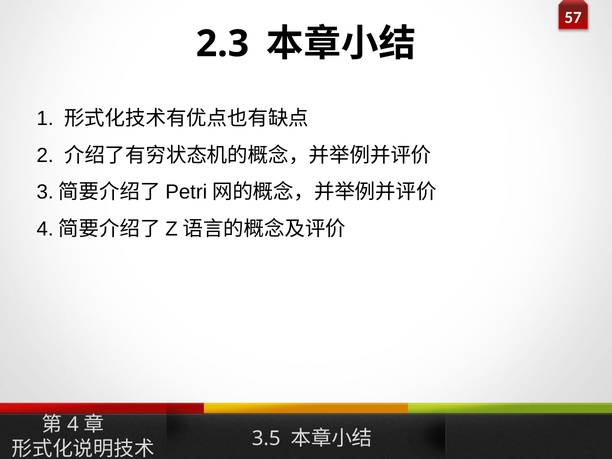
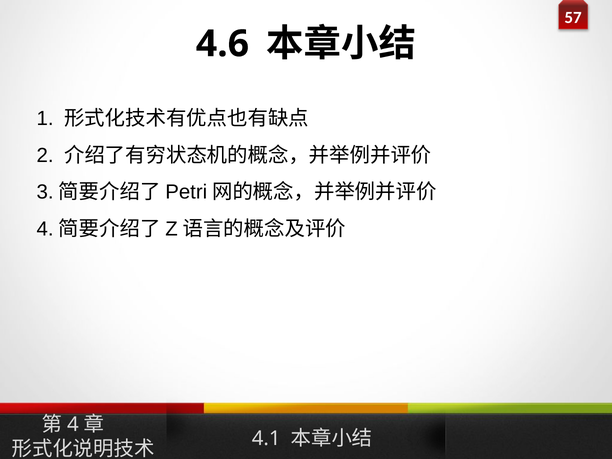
2.3: 2.3 -> 4.6
3.5: 3.5 -> 4.1
